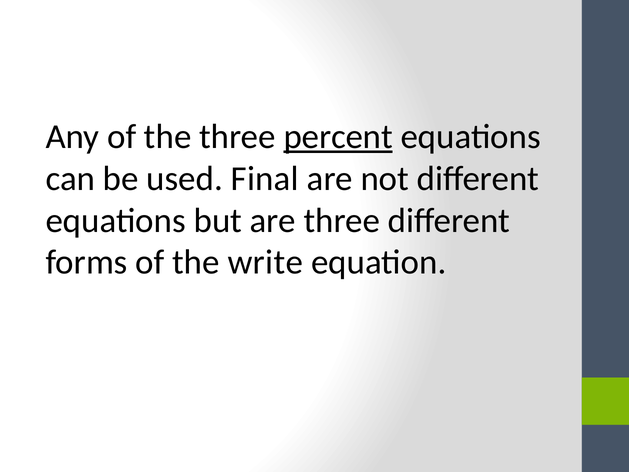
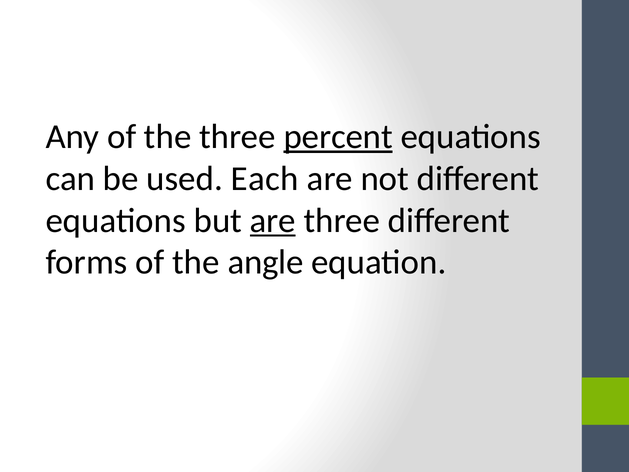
Final: Final -> Each
are at (273, 220) underline: none -> present
write: write -> angle
